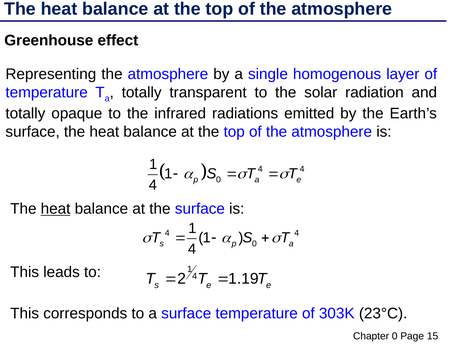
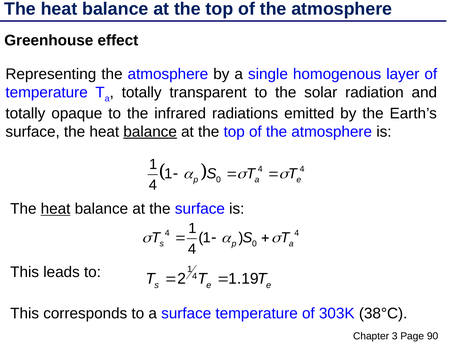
balance at (150, 131) underline: none -> present
23°C: 23°C -> 38°C
Chapter 0: 0 -> 3
15: 15 -> 90
